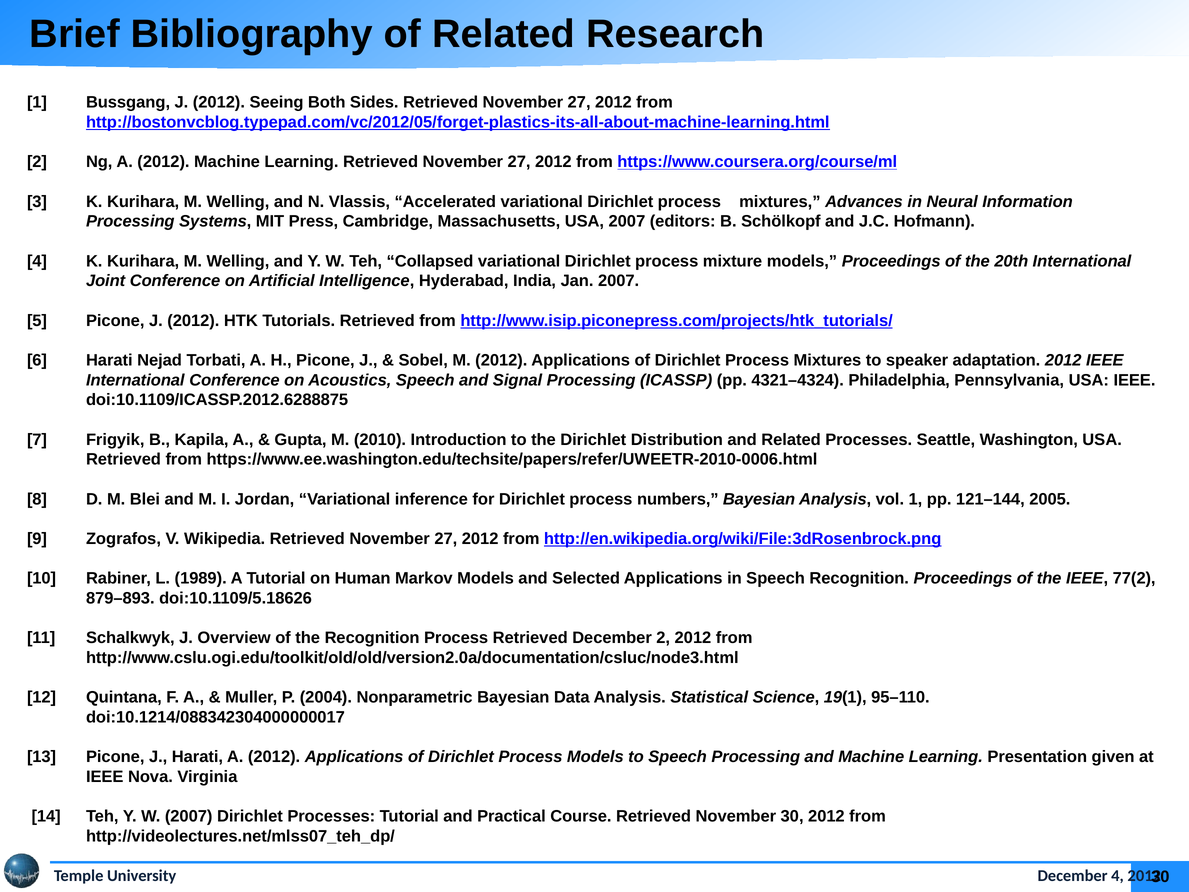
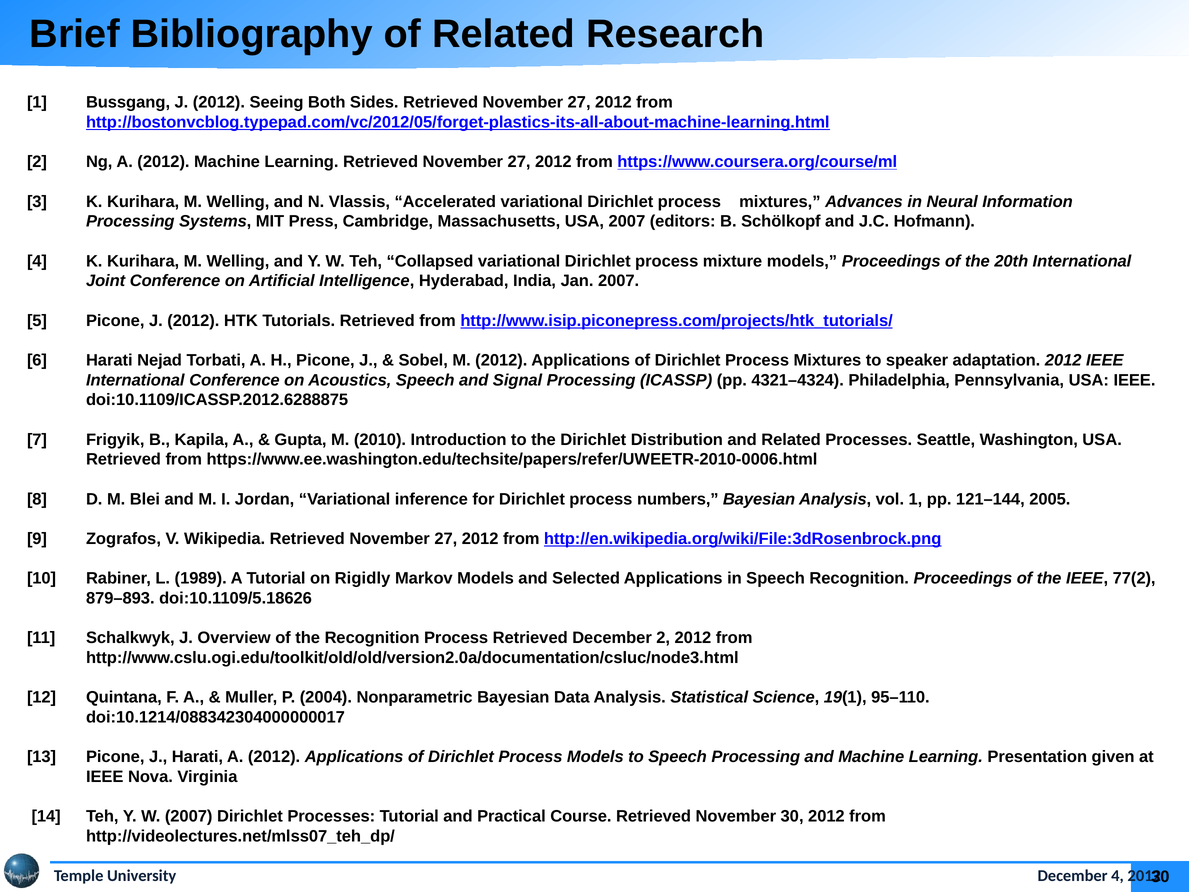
Human: Human -> Rigidly
